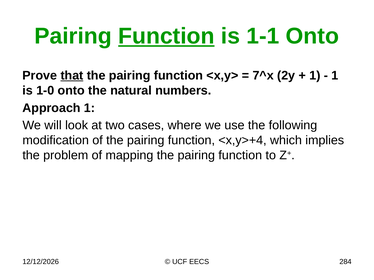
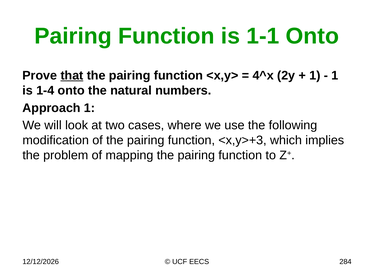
Function at (166, 36) underline: present -> none
7^x: 7^x -> 4^x
1-0: 1-0 -> 1-4
<x,y>+4: <x,y>+4 -> <x,y>+3
